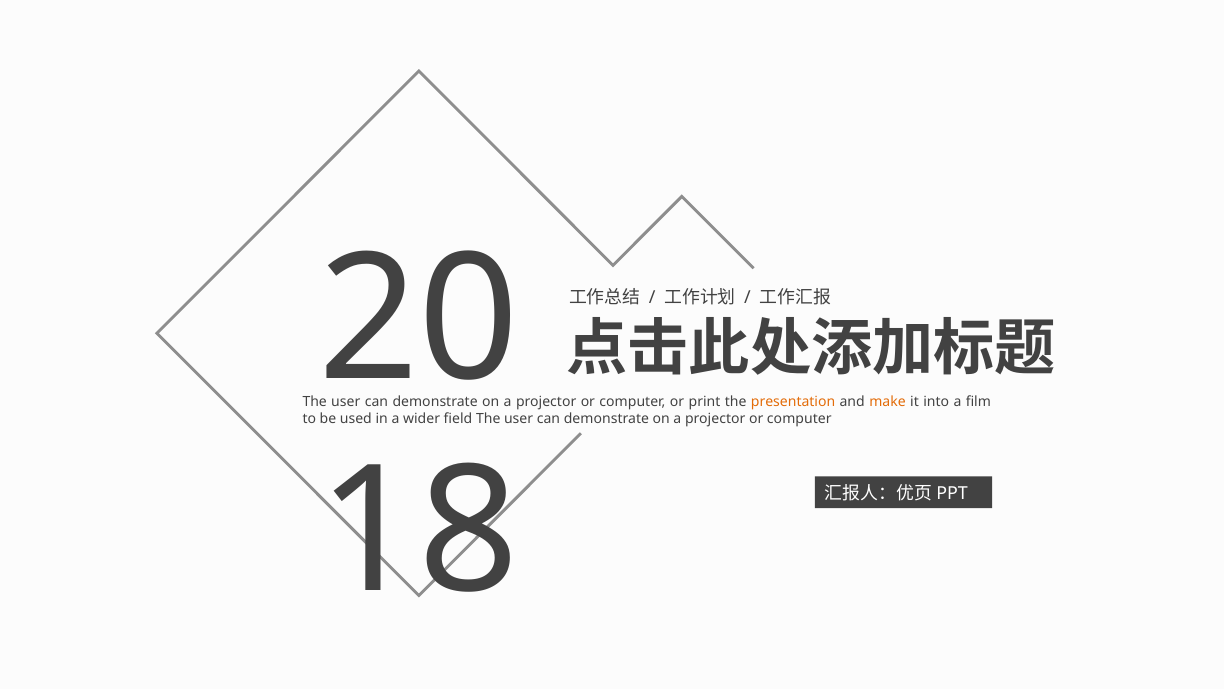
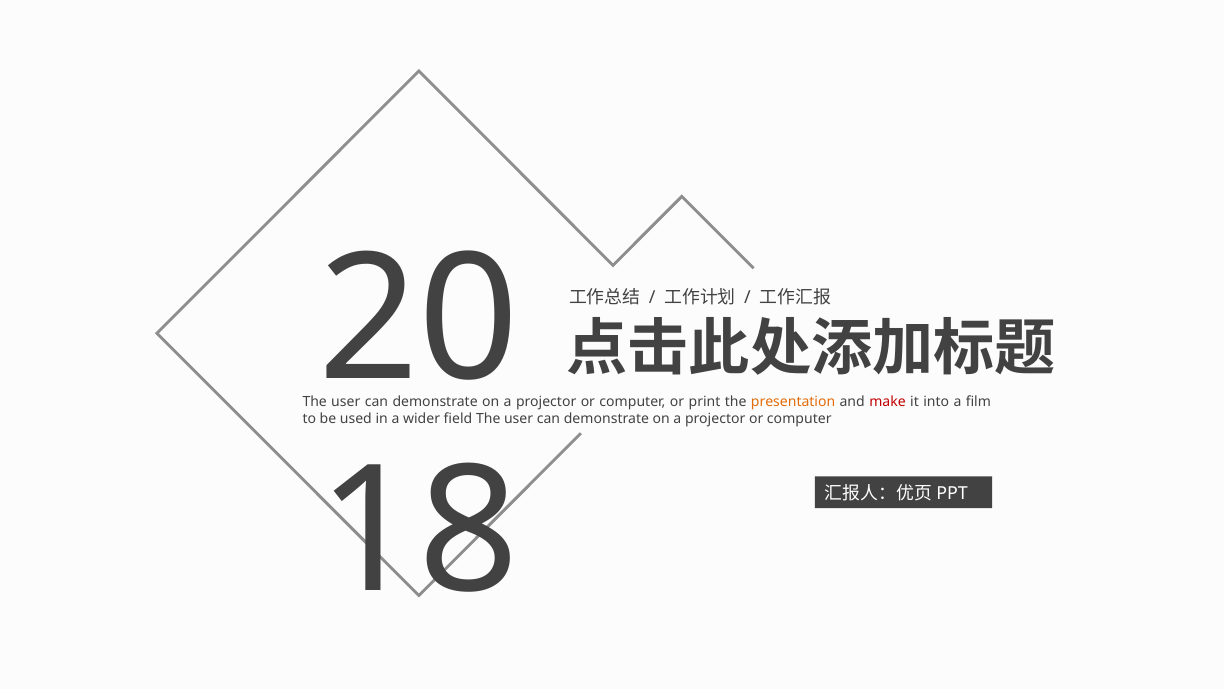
make colour: orange -> red
